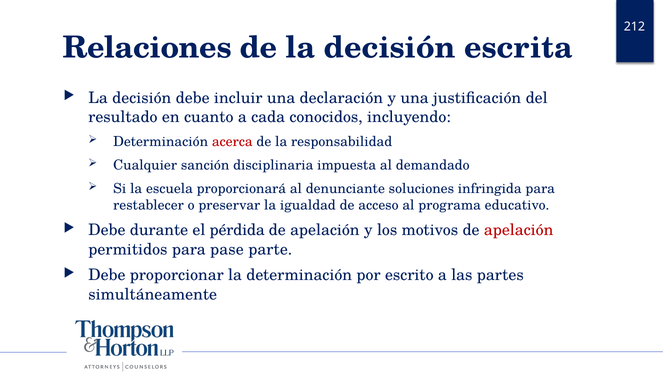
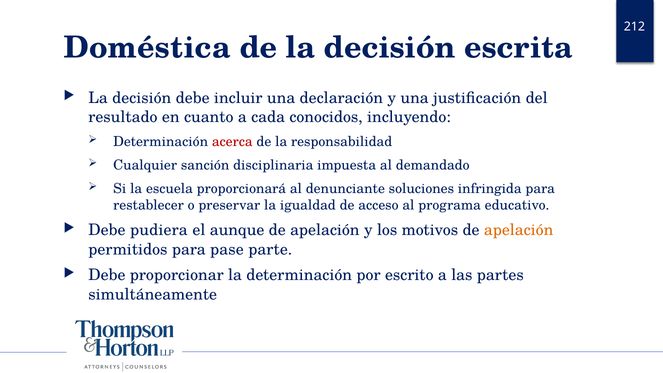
Relaciones: Relaciones -> Doméstica
durante: durante -> pudiera
pérdida: pérdida -> aunque
apelación at (519, 230) colour: red -> orange
